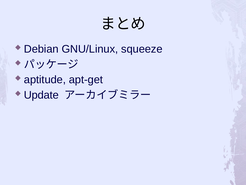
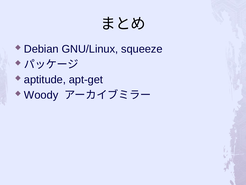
Update: Update -> Woody
